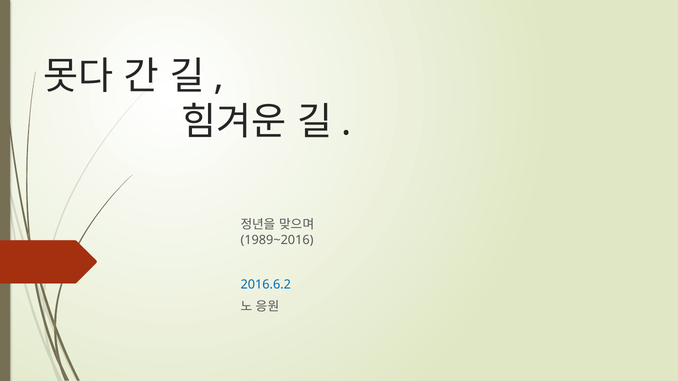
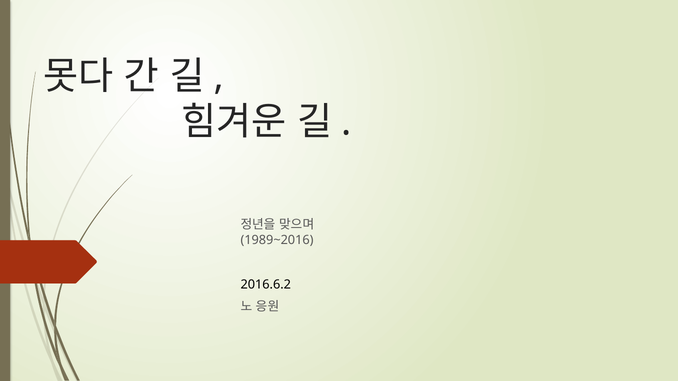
2016.6.2 colour: blue -> black
